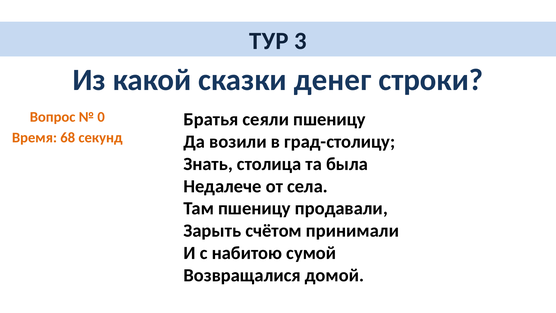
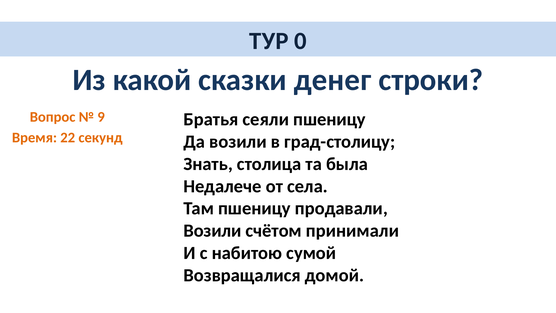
3: 3 -> 0
0: 0 -> 9
68: 68 -> 22
Зарыть at (212, 231): Зарыть -> Возили
